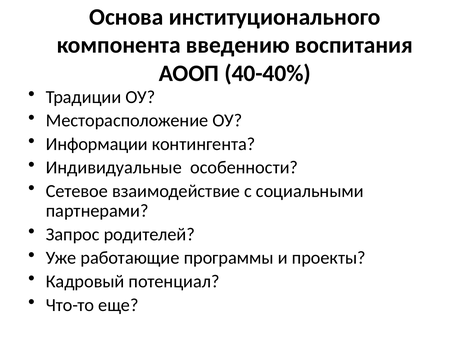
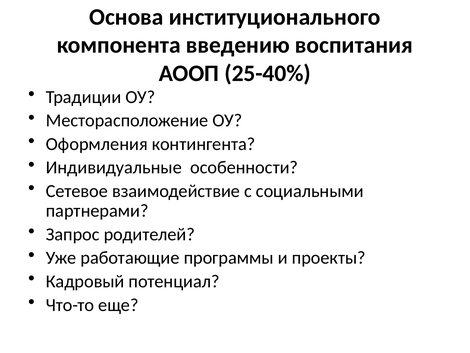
40-40%: 40-40% -> 25-40%
Информации: Информации -> Оформления
